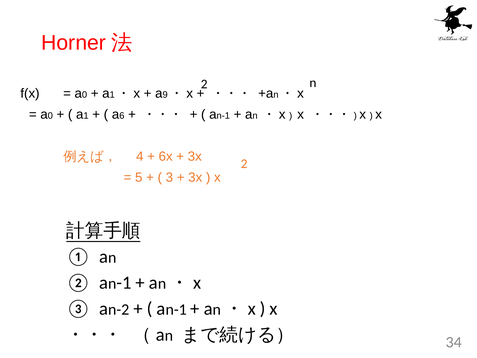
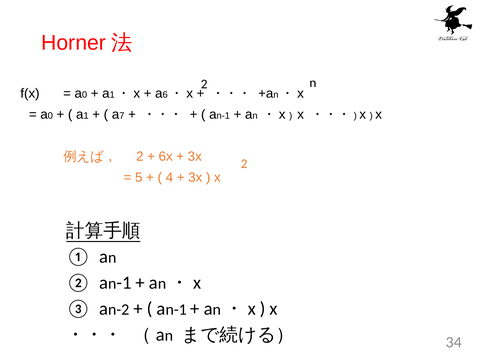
9: 9 -> 6
6: 6 -> 7
4 at (140, 156): 4 -> 2
3: 3 -> 4
